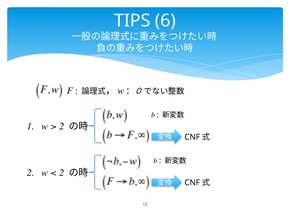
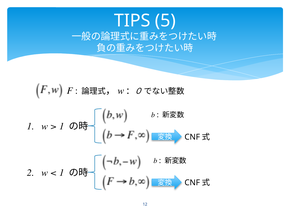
6: 6 -> 5
2 at (62, 126): 2 -> 1
2 at (62, 172): 2 -> 1
